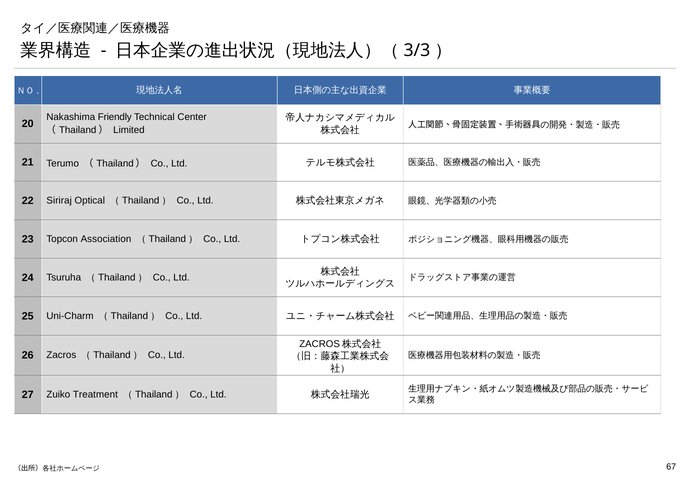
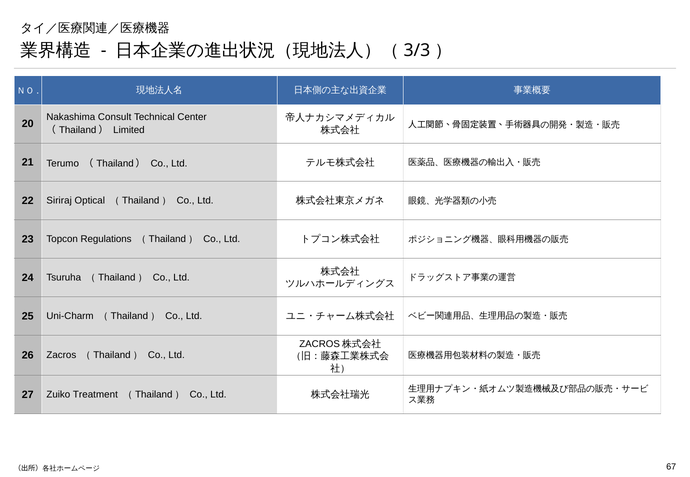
Friendly: Friendly -> Consult
Association: Association -> Regulations
